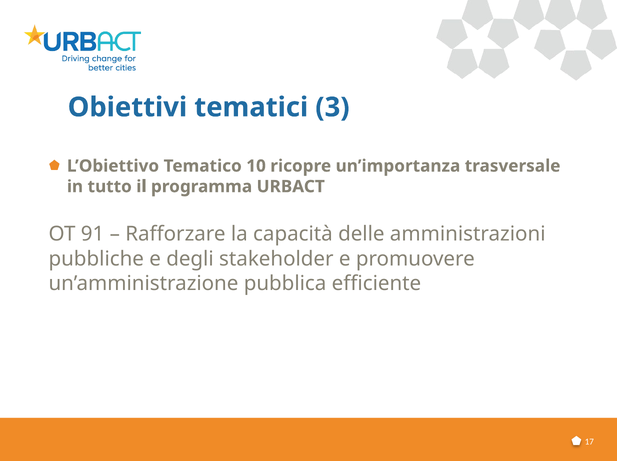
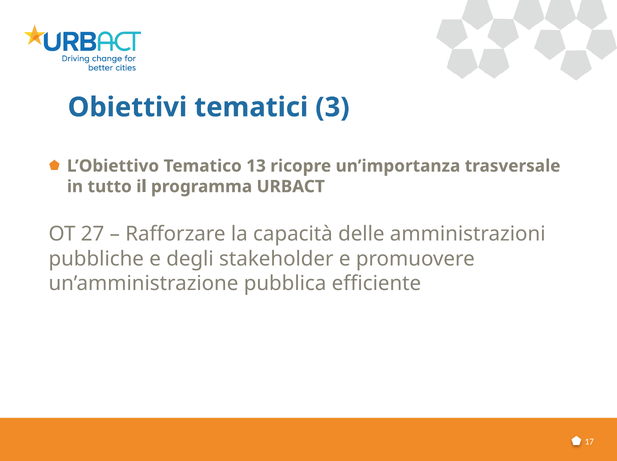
10: 10 -> 13
91: 91 -> 27
